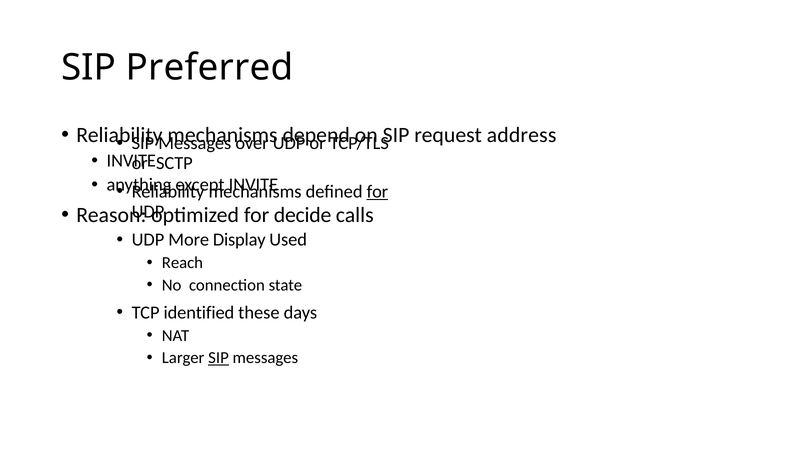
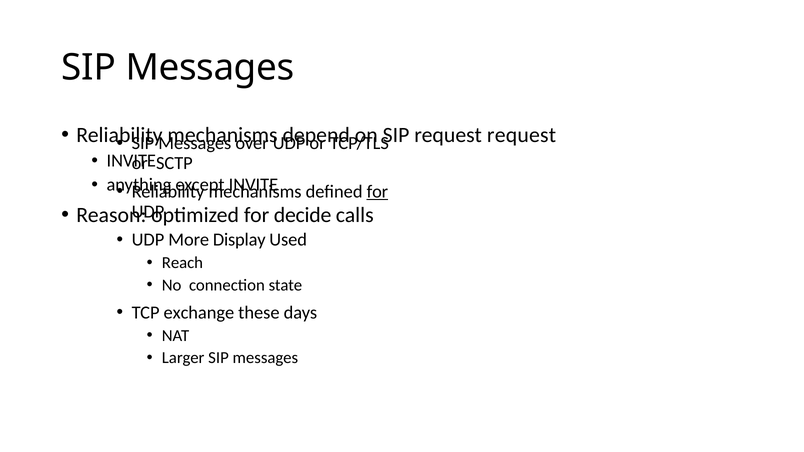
Preferred at (210, 68): Preferred -> Messages
request address: address -> request
identified: identified -> exchange
SIP at (219, 358) underline: present -> none
